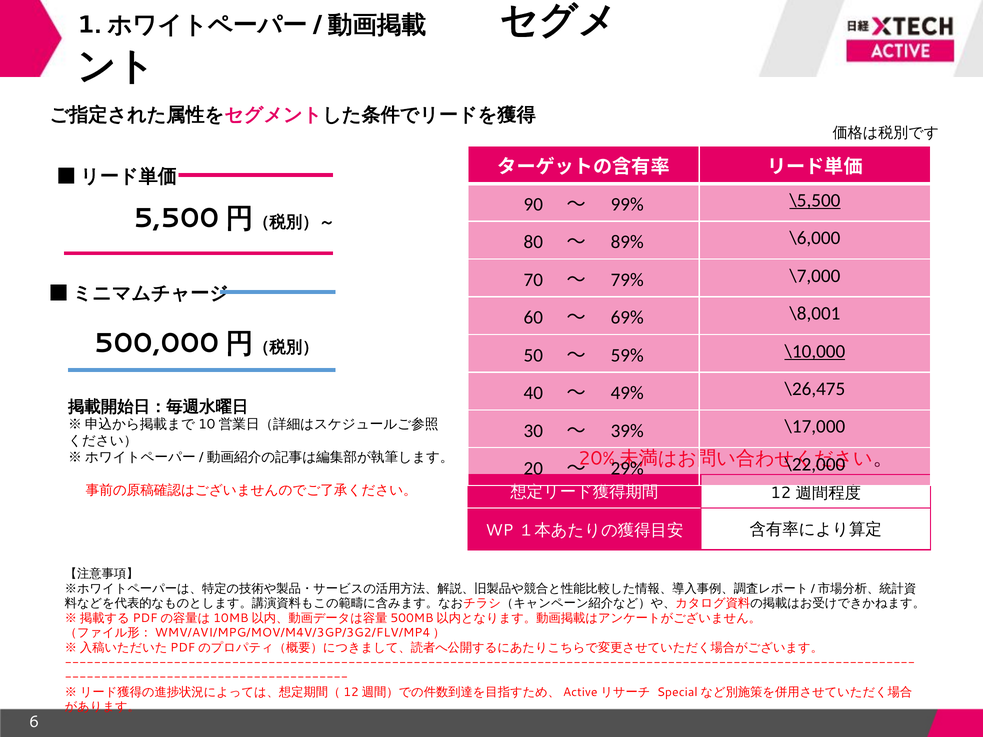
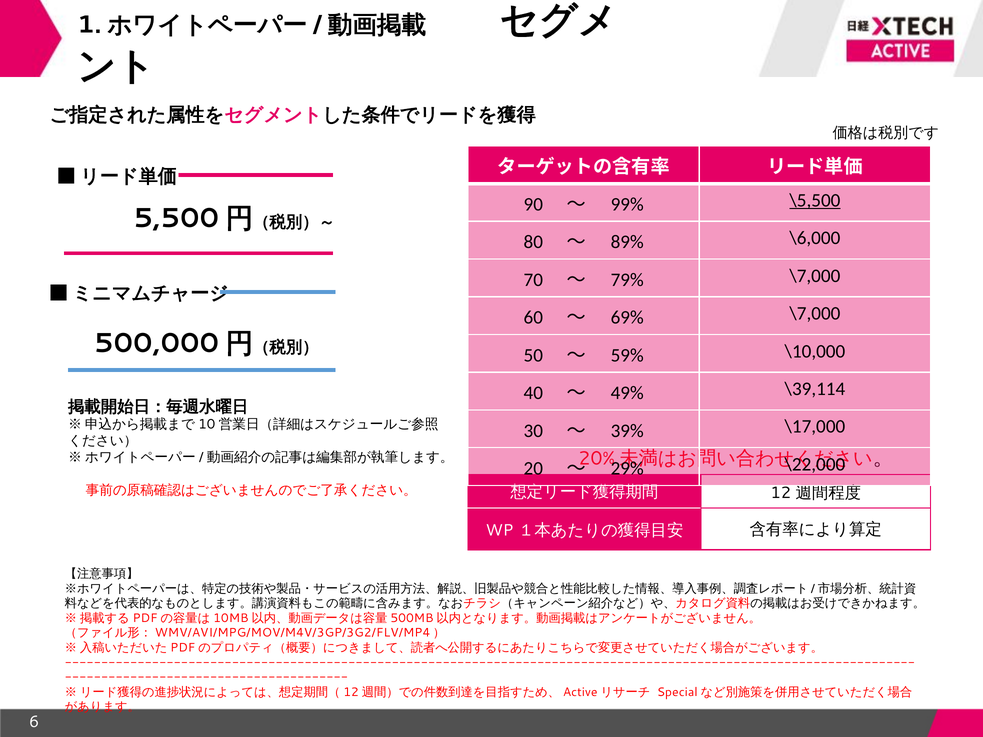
69% \8,001: \8,001 -> \7,000
\10,000 underline: present -> none
\26,475: \26,475 -> \39,114
